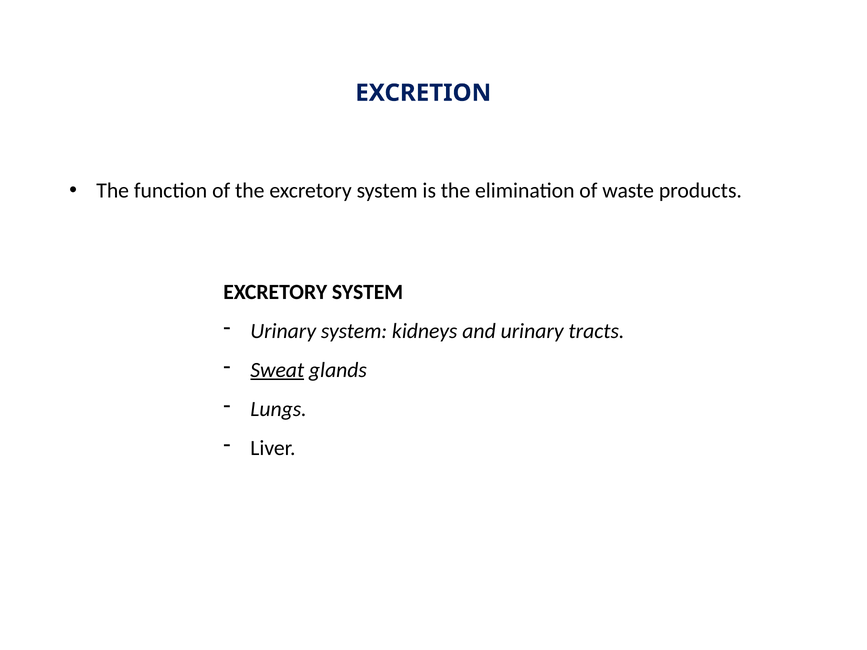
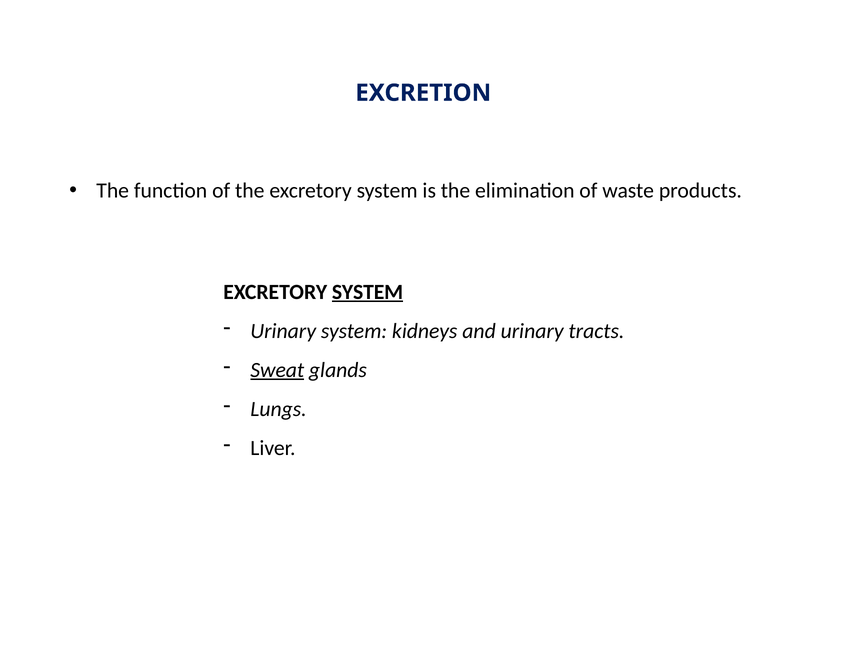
SYSTEM at (368, 292) underline: none -> present
